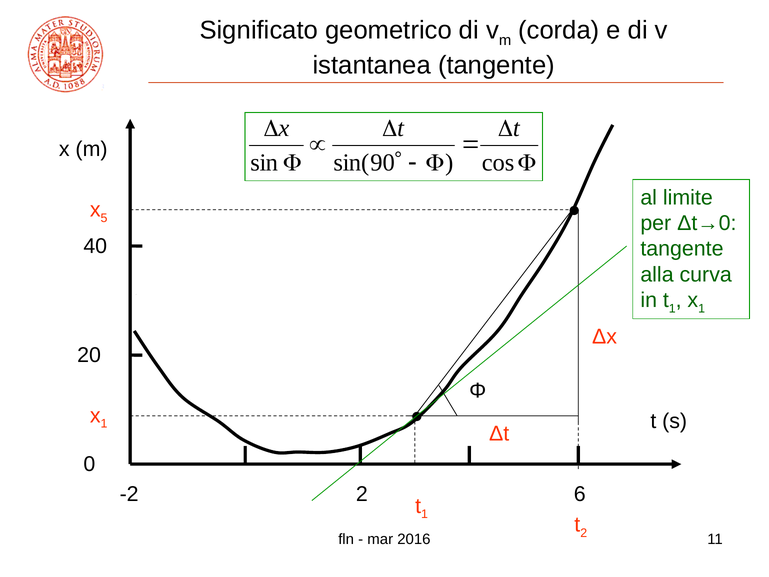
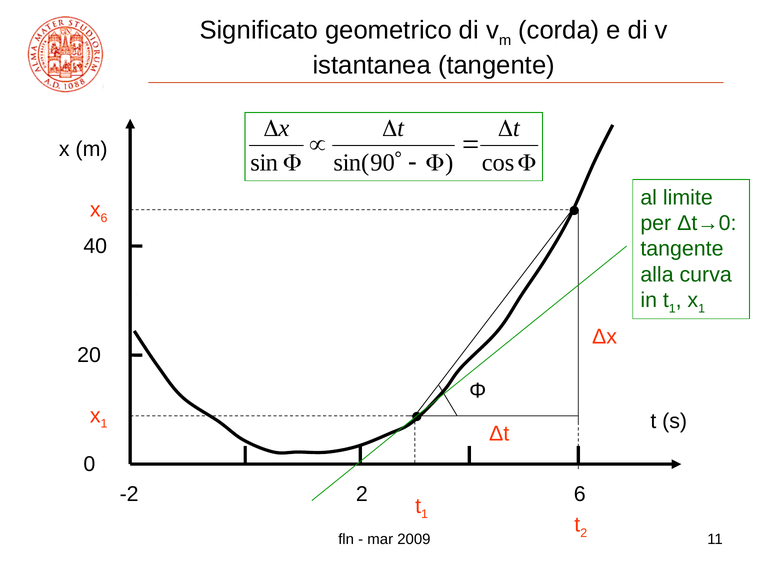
x 5: 5 -> 6
2016: 2016 -> 2009
